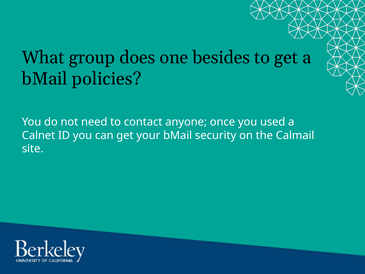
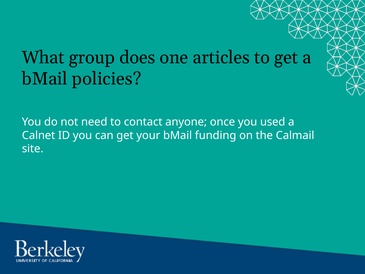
besides: besides -> articles
security: security -> funding
